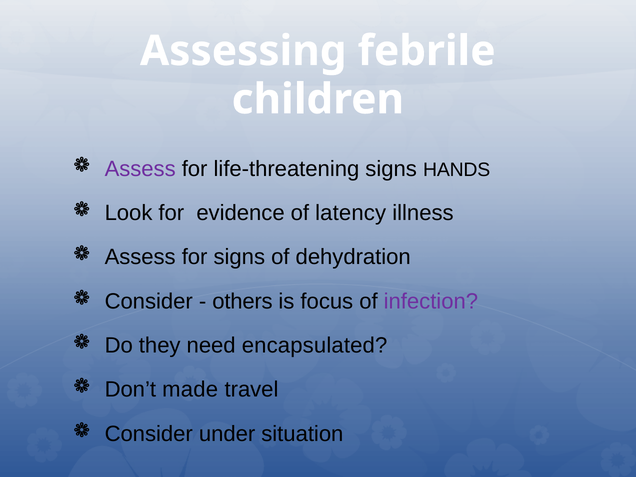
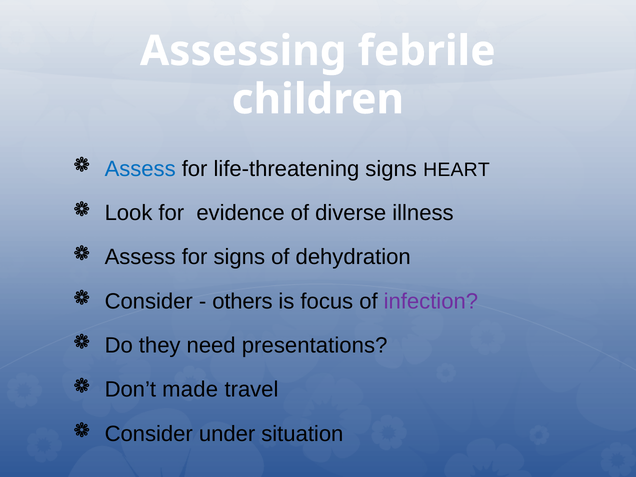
Assess at (140, 169) colour: purple -> blue
HANDS: HANDS -> HEART
latency: latency -> diverse
encapsulated: encapsulated -> presentations
